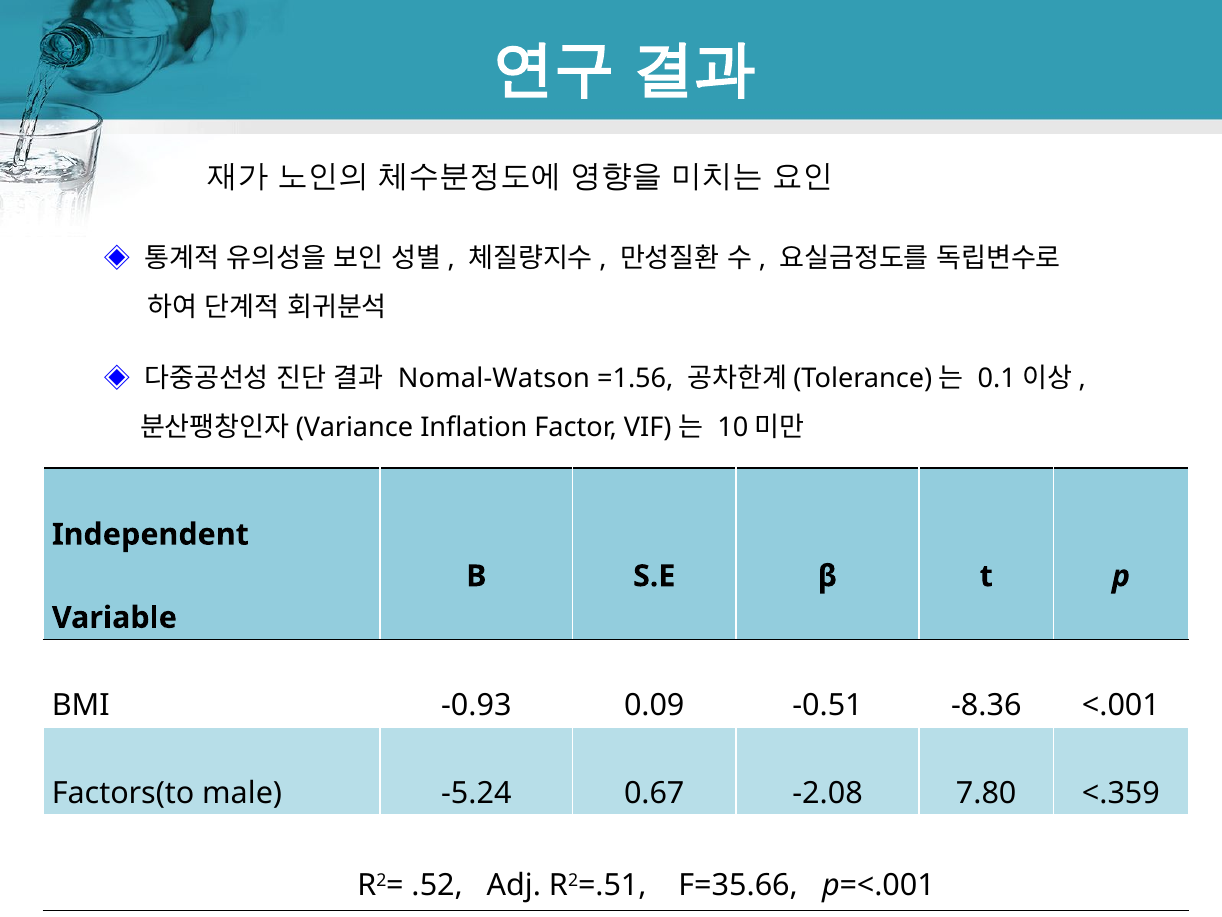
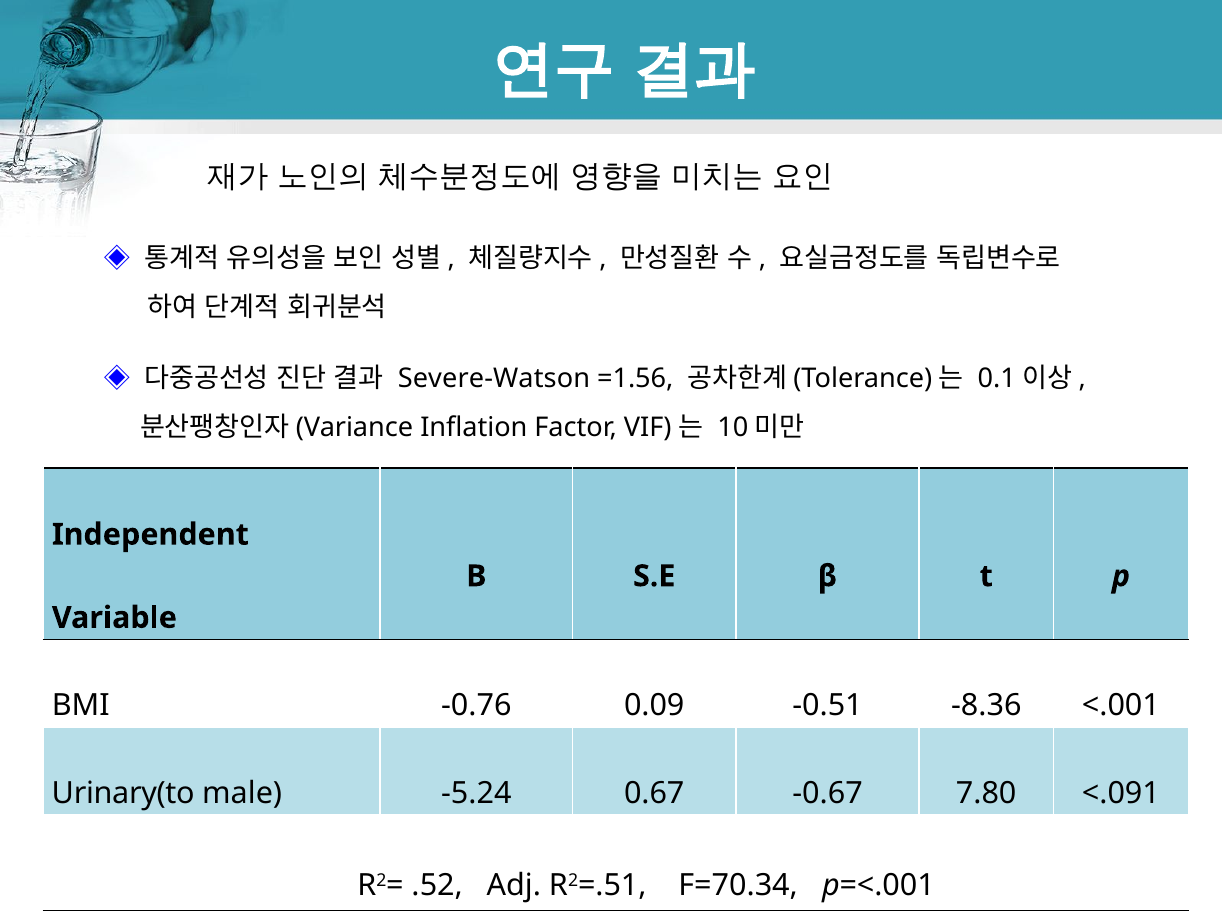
Nomal-Watson: Nomal-Watson -> Severe-Watson
-0.93: -0.93 -> -0.76
Factors(to: Factors(to -> Urinary(to
-2.08: -2.08 -> -0.67
<.359: <.359 -> <.091
F=35.66: F=35.66 -> F=70.34
